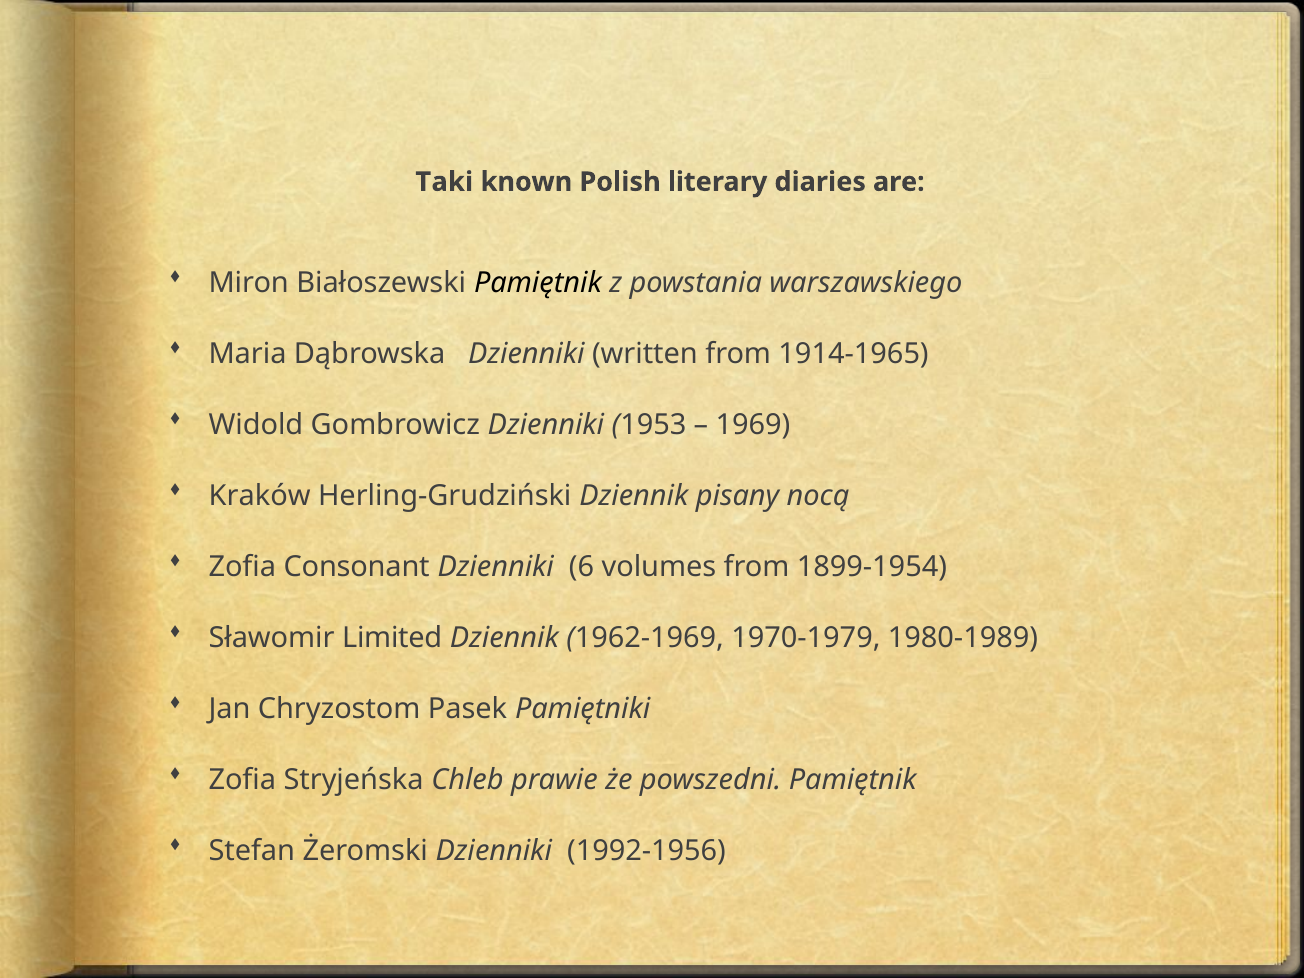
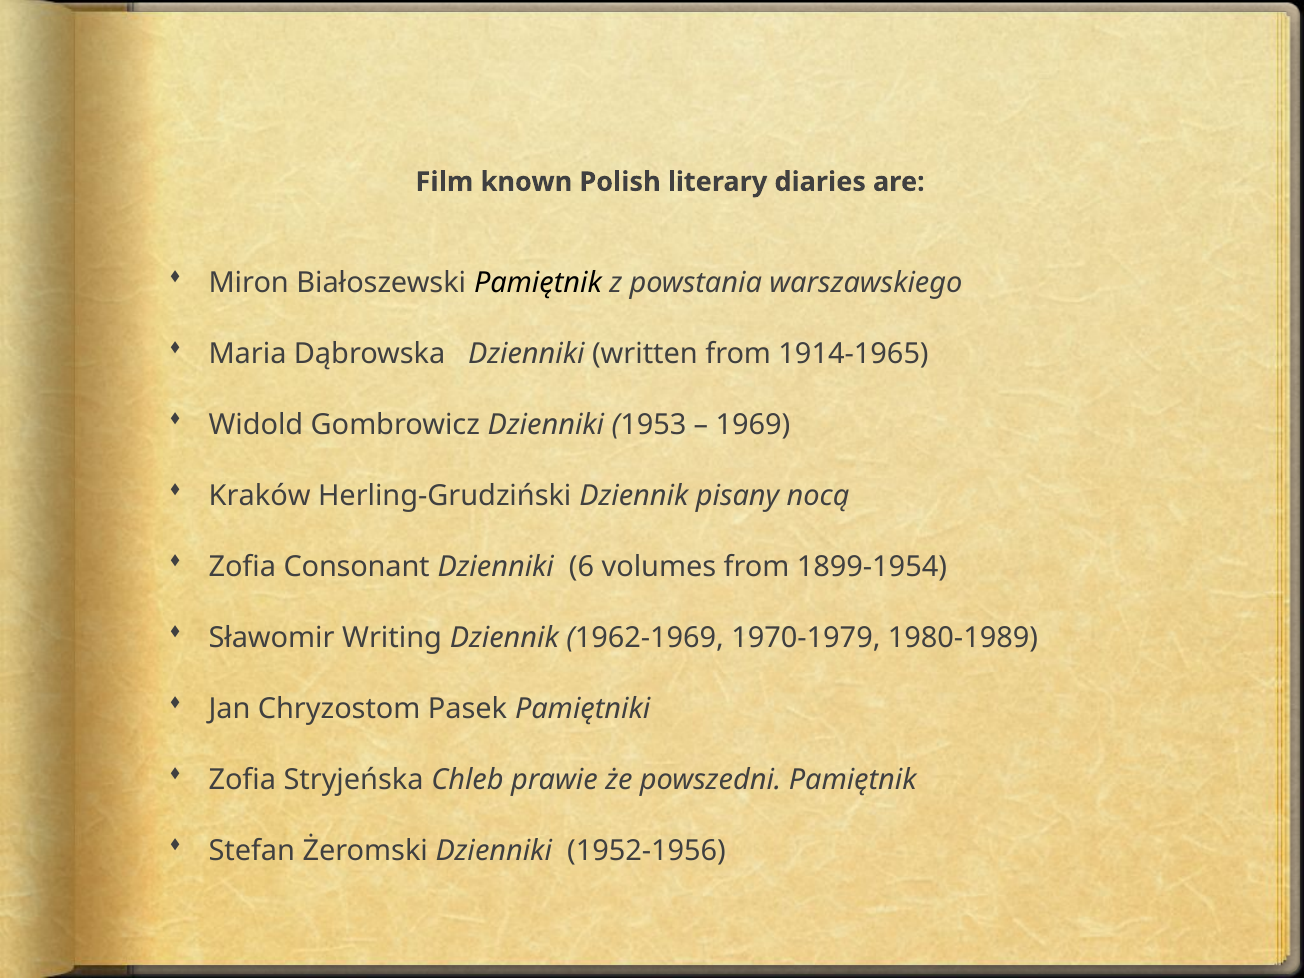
Taki: Taki -> Film
Limited: Limited -> Writing
1992-1956: 1992-1956 -> 1952-1956
